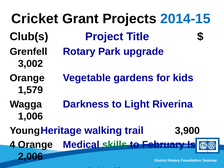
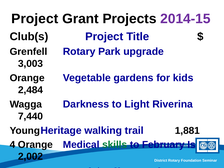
Cricket at (35, 19): Cricket -> Project
2014-15 colour: blue -> purple
3,002: 3,002 -> 3,003
1,579: 1,579 -> 2,484
1,006: 1,006 -> 7,440
3,900: 3,900 -> 1,881
2,006: 2,006 -> 2,002
